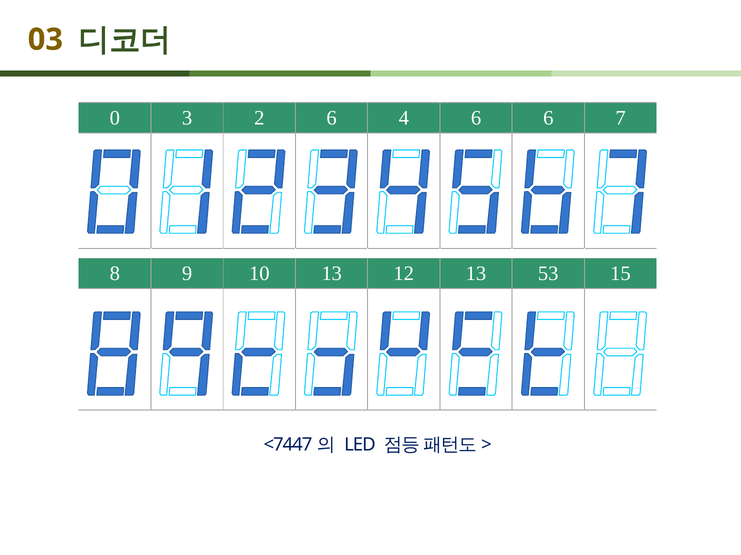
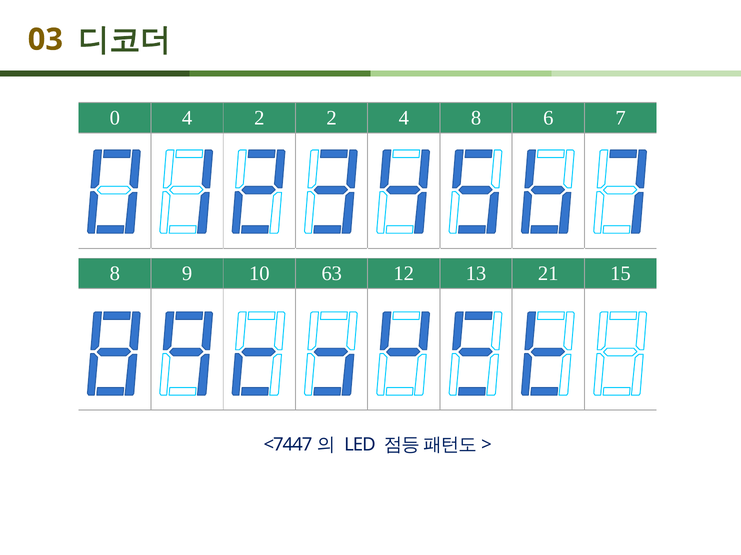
0 3: 3 -> 4
2 6: 6 -> 2
4 6: 6 -> 8
10 13: 13 -> 63
53: 53 -> 21
